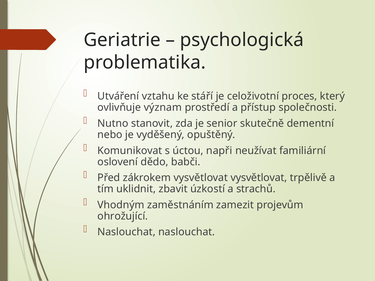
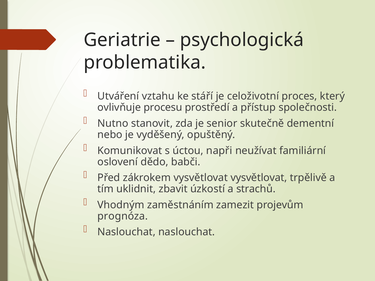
význam: význam -> procesu
ohrožující: ohrožující -> prognóza
